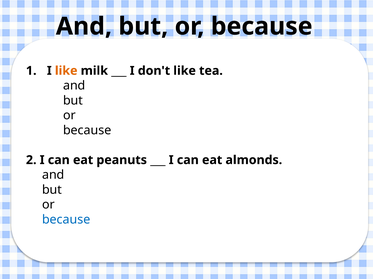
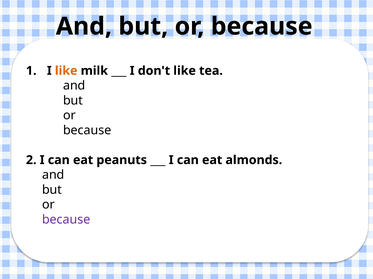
because at (66, 220) colour: blue -> purple
